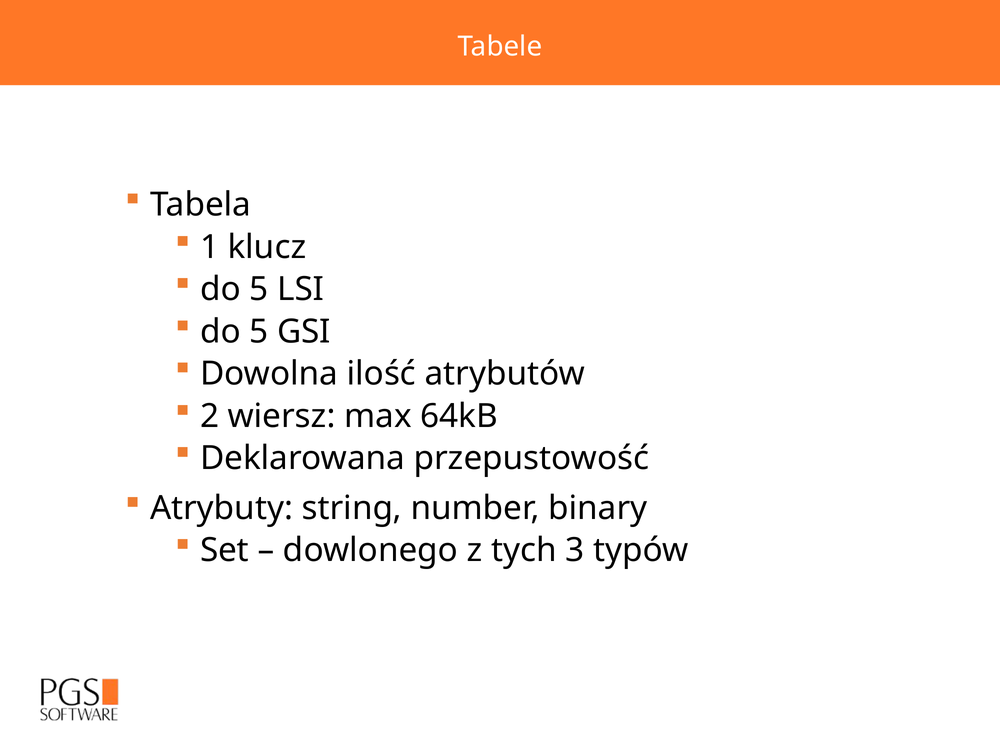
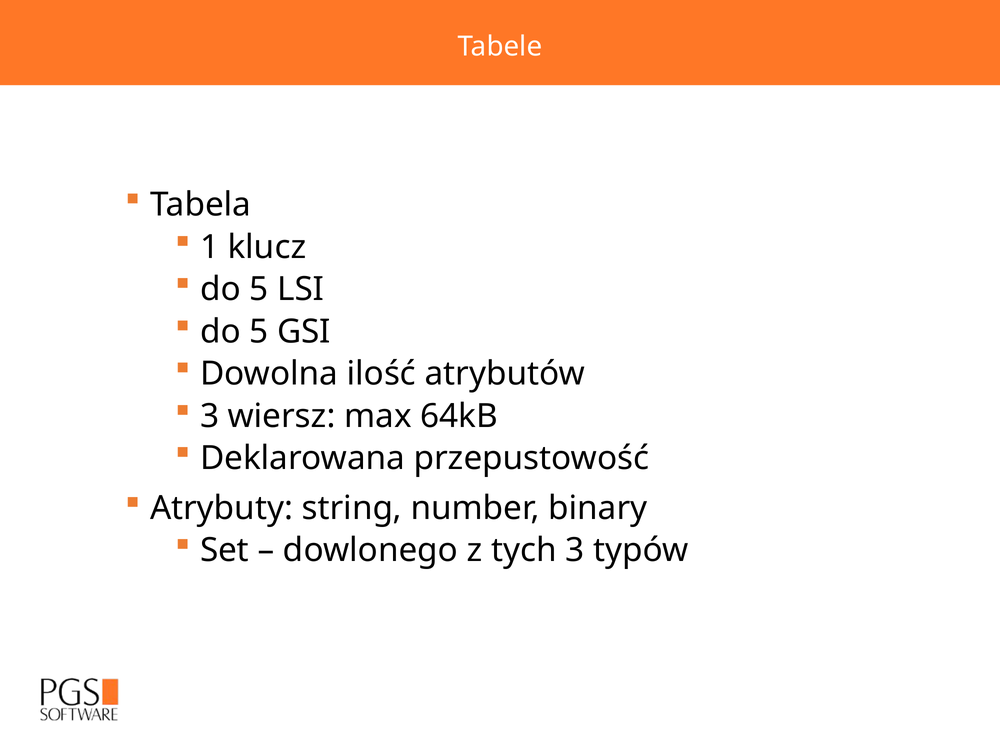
2 at (210, 416): 2 -> 3
